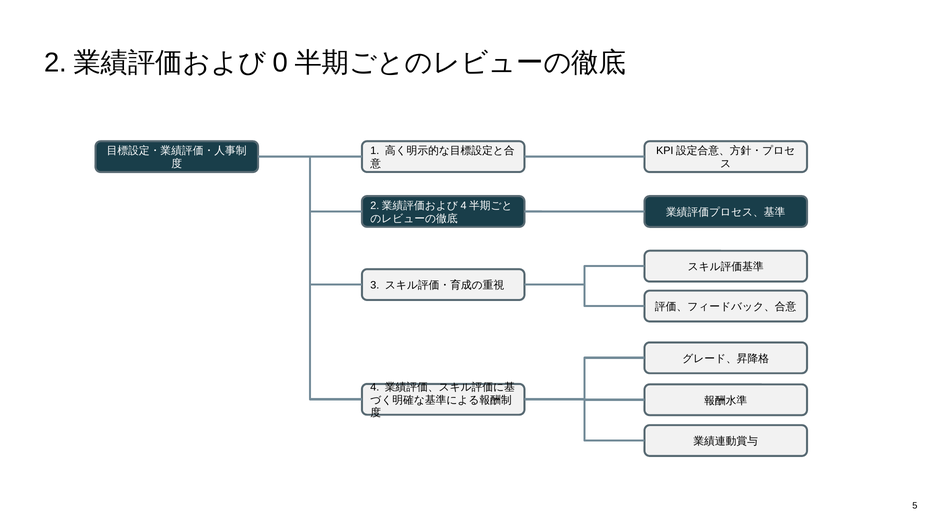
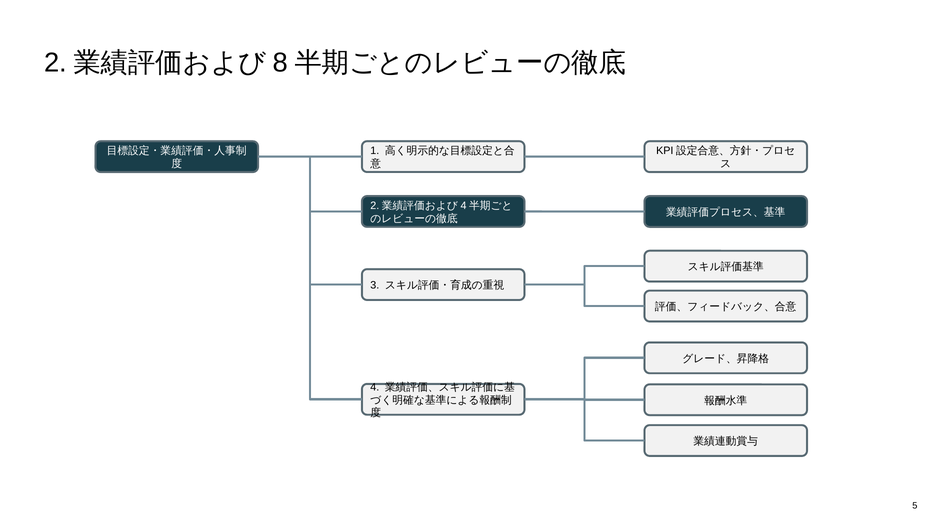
0: 0 -> 8
